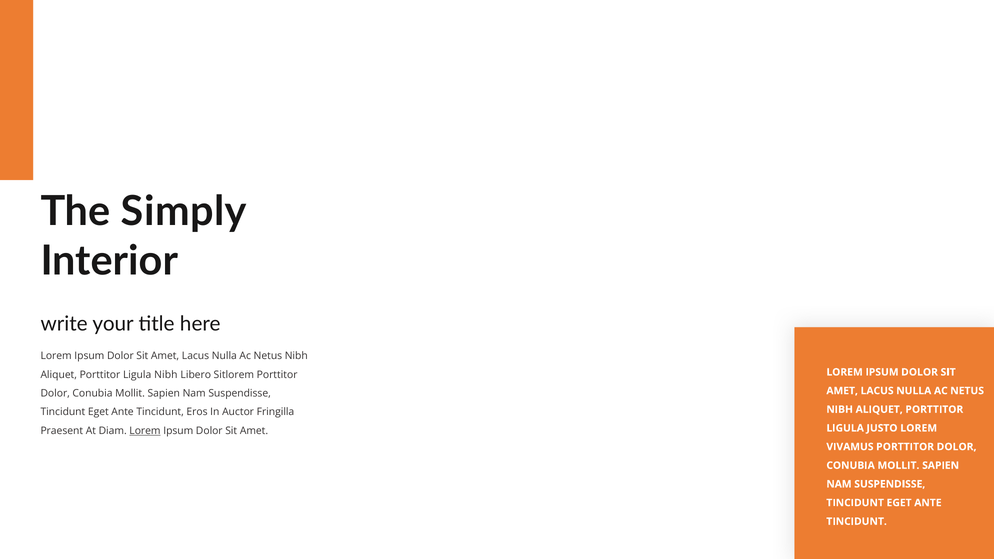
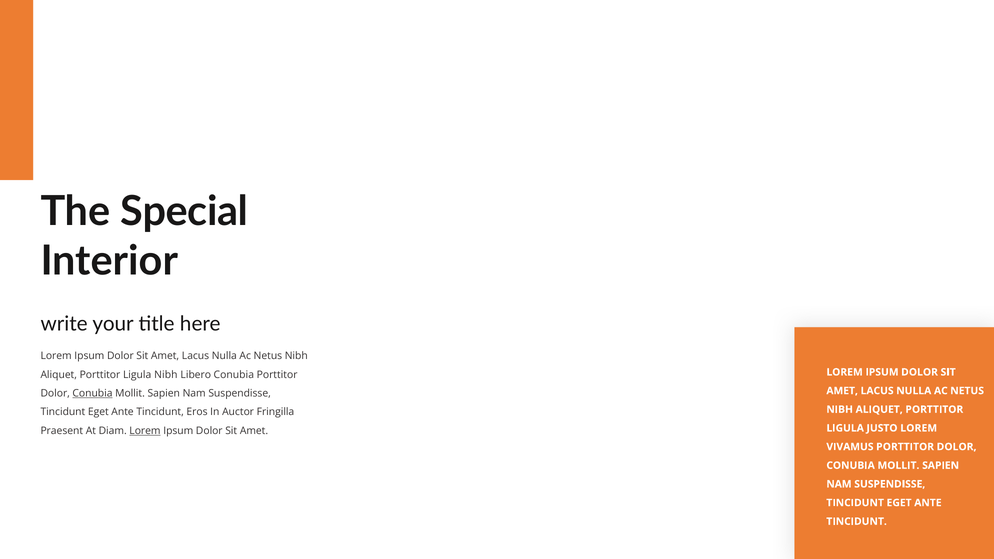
Simply: Simply -> Special
Libero Sitlorem: Sitlorem -> Conubia
Conubia at (92, 393) underline: none -> present
